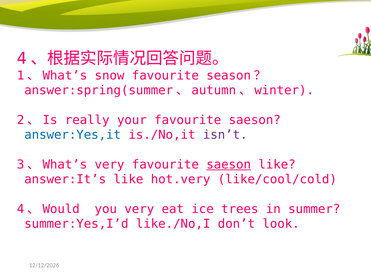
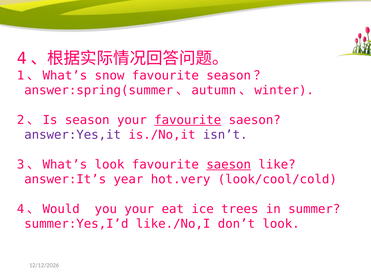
really: really -> season
favourite at (188, 120) underline: none -> present
answer:Yes,it colour: blue -> purple
3、What’s very: very -> look
answer:It’s like: like -> year
like/cool/cold: like/cool/cold -> look/cool/cold
you very: very -> your
